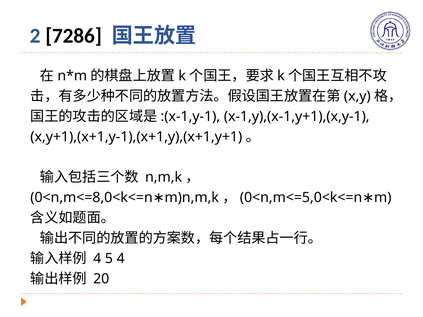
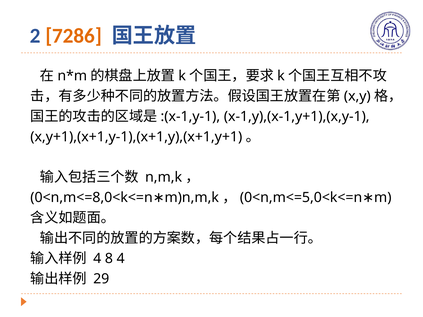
7286 colour: black -> orange
5: 5 -> 8
20: 20 -> 29
